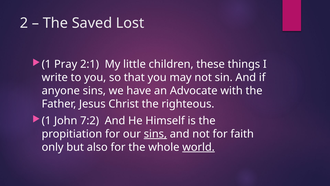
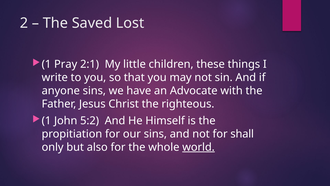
7:2: 7:2 -> 5:2
sins at (155, 134) underline: present -> none
faith: faith -> shall
